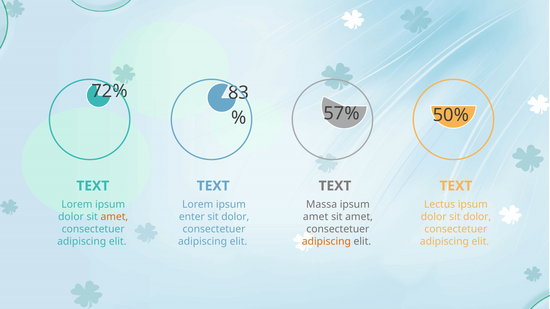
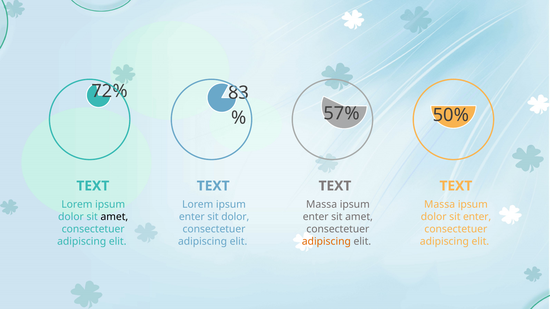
Lectus at (440, 205): Lectus -> Massa
amet at (114, 217) colour: orange -> black
amet at (316, 217): amet -> enter
dolor sit dolor: dolor -> enter
